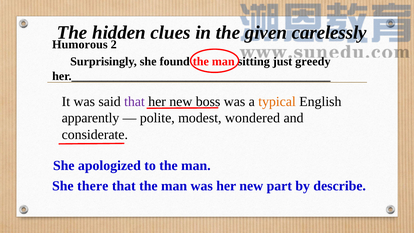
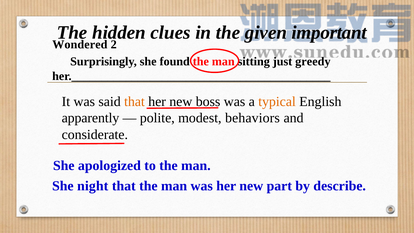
carelessly: carelessly -> important
Humorous: Humorous -> Wondered
that at (134, 101) colour: purple -> orange
wondered: wondered -> behaviors
there: there -> night
